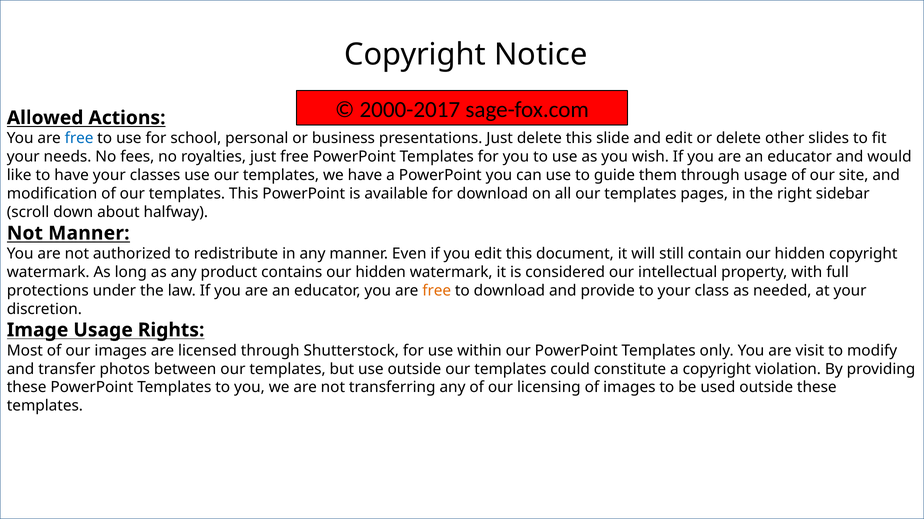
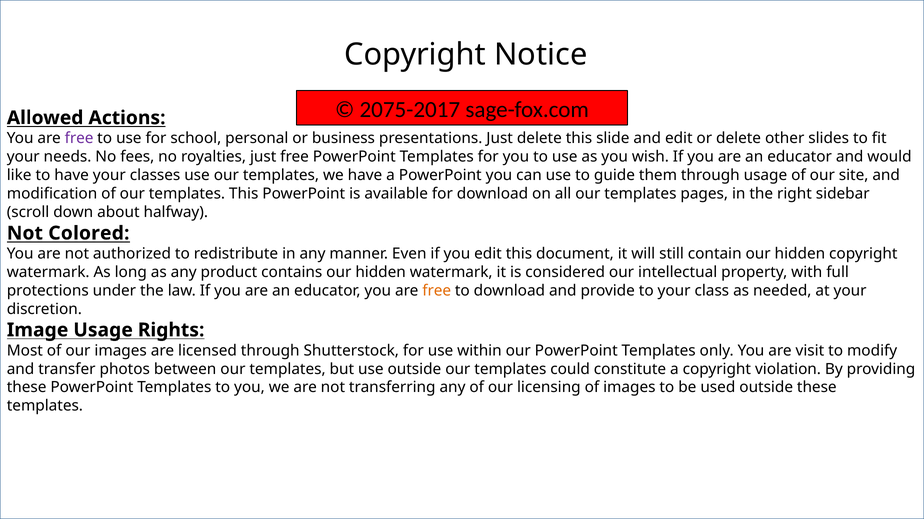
2000-2017: 2000-2017 -> 2075-2017
free at (79, 139) colour: blue -> purple
Not Manner: Manner -> Colored
